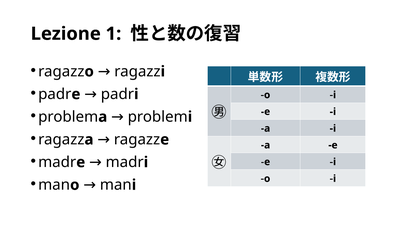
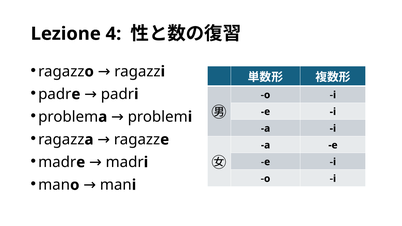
1: 1 -> 4
